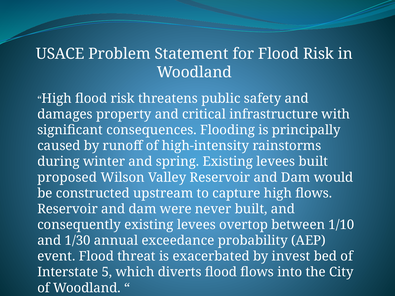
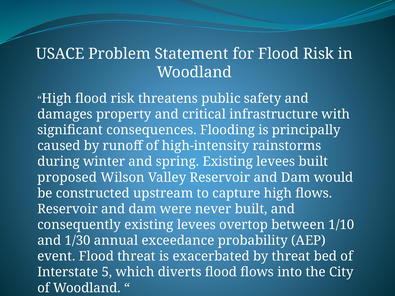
by invest: invest -> threat
